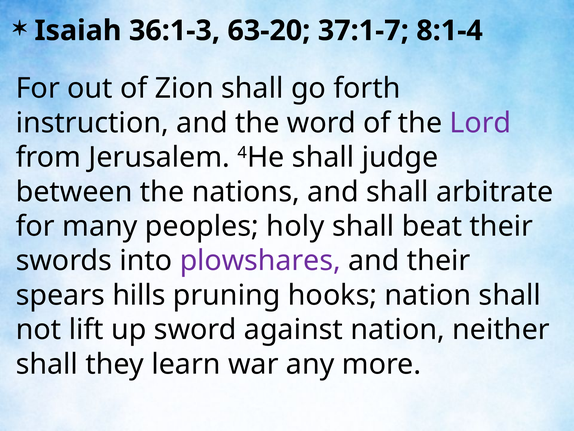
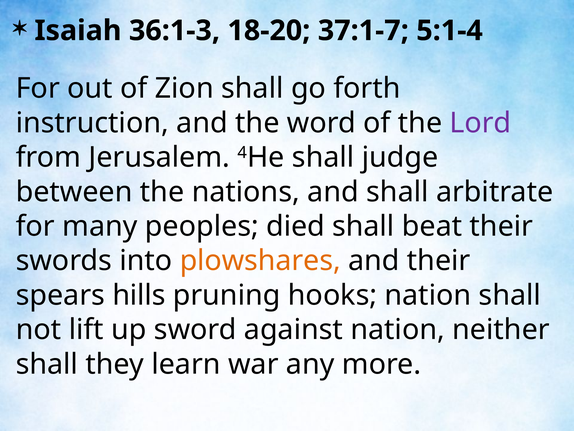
63-20: 63-20 -> 18-20
8:1-4: 8:1-4 -> 5:1-4
holy: holy -> died
plowshares colour: purple -> orange
